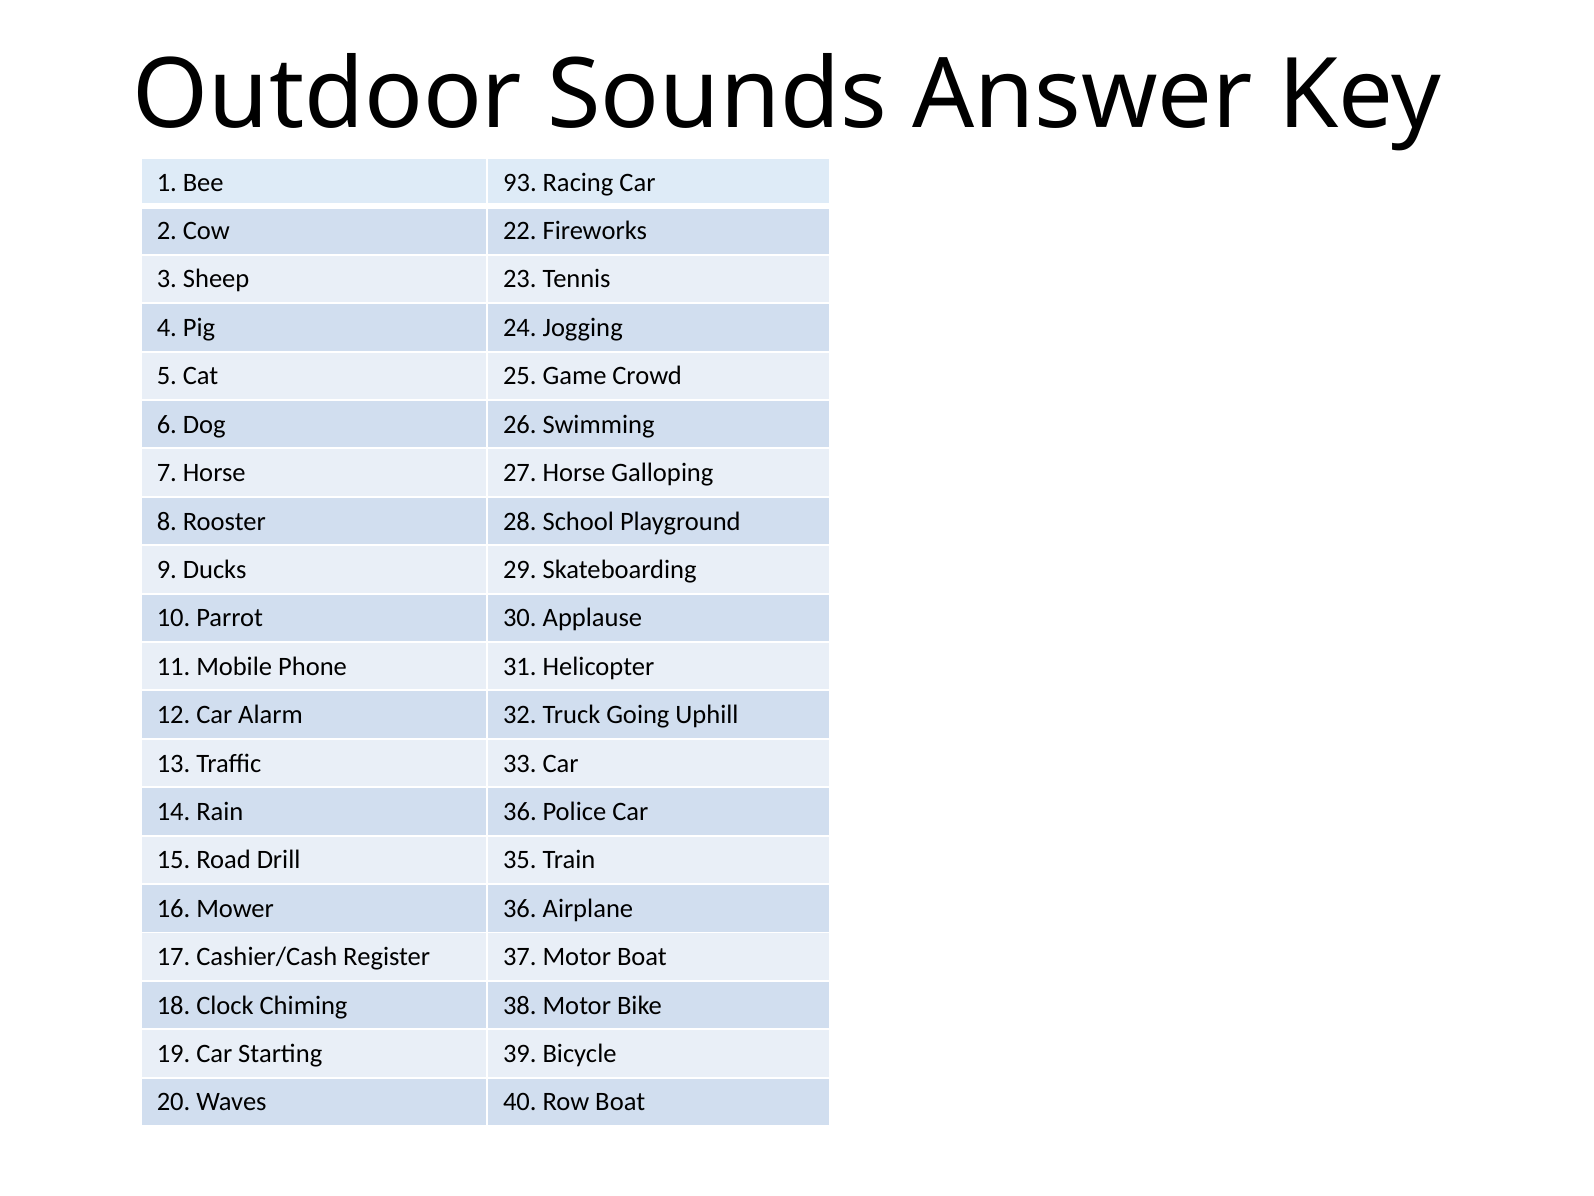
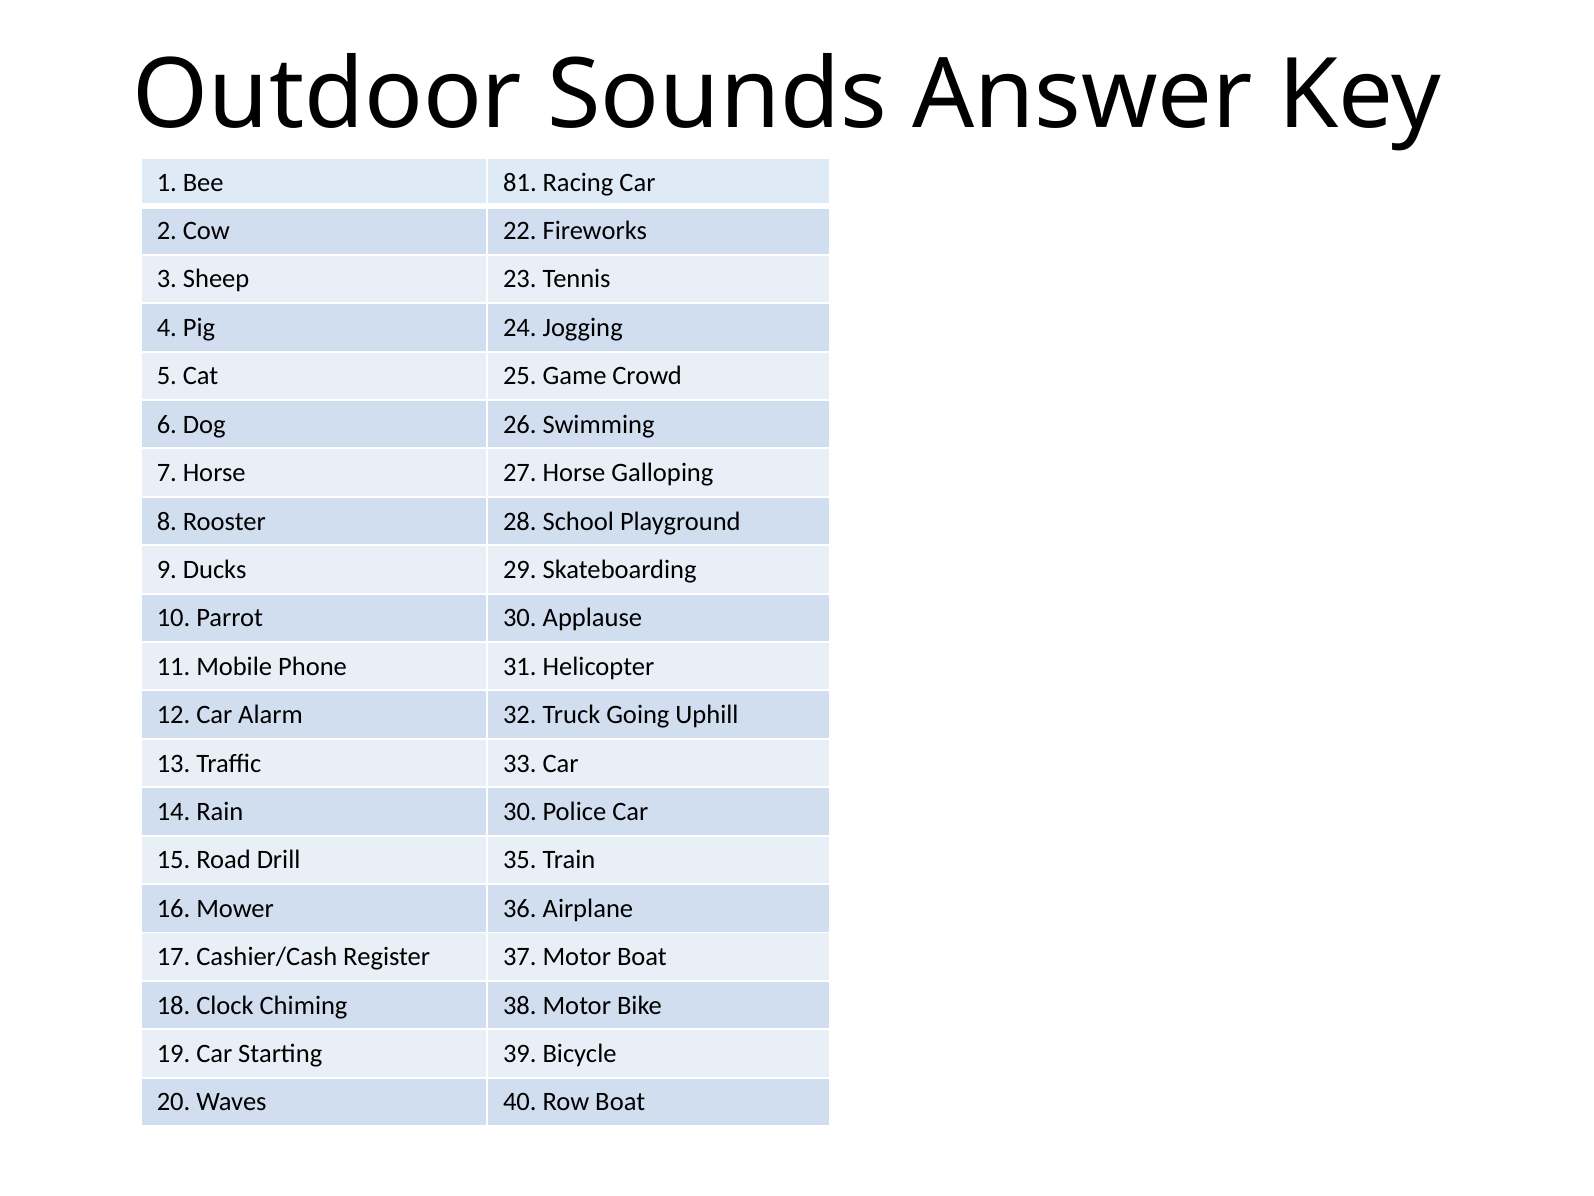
93: 93 -> 81
Rain 36: 36 -> 30
